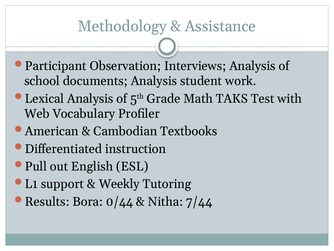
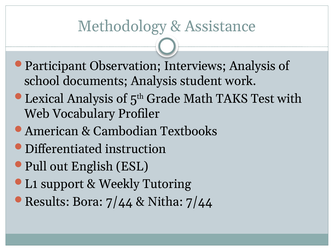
Bora 0/44: 0/44 -> 7/44
